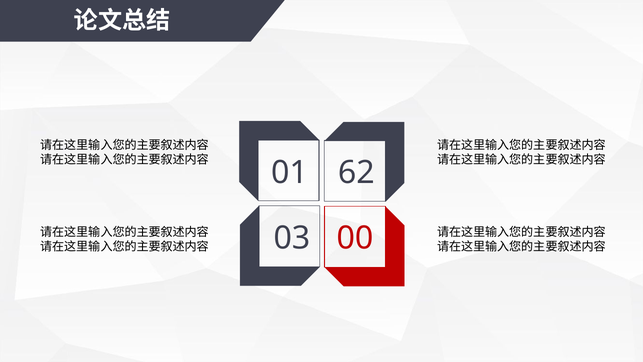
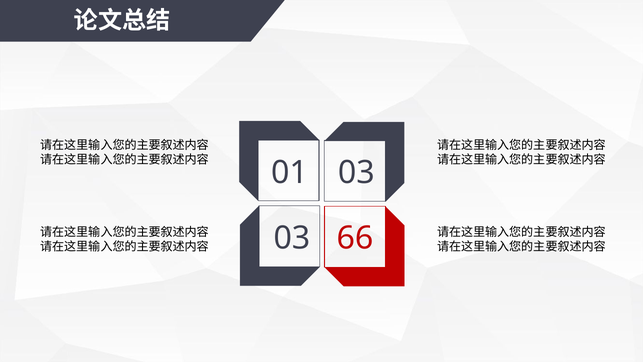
01 62: 62 -> 03
00: 00 -> 66
